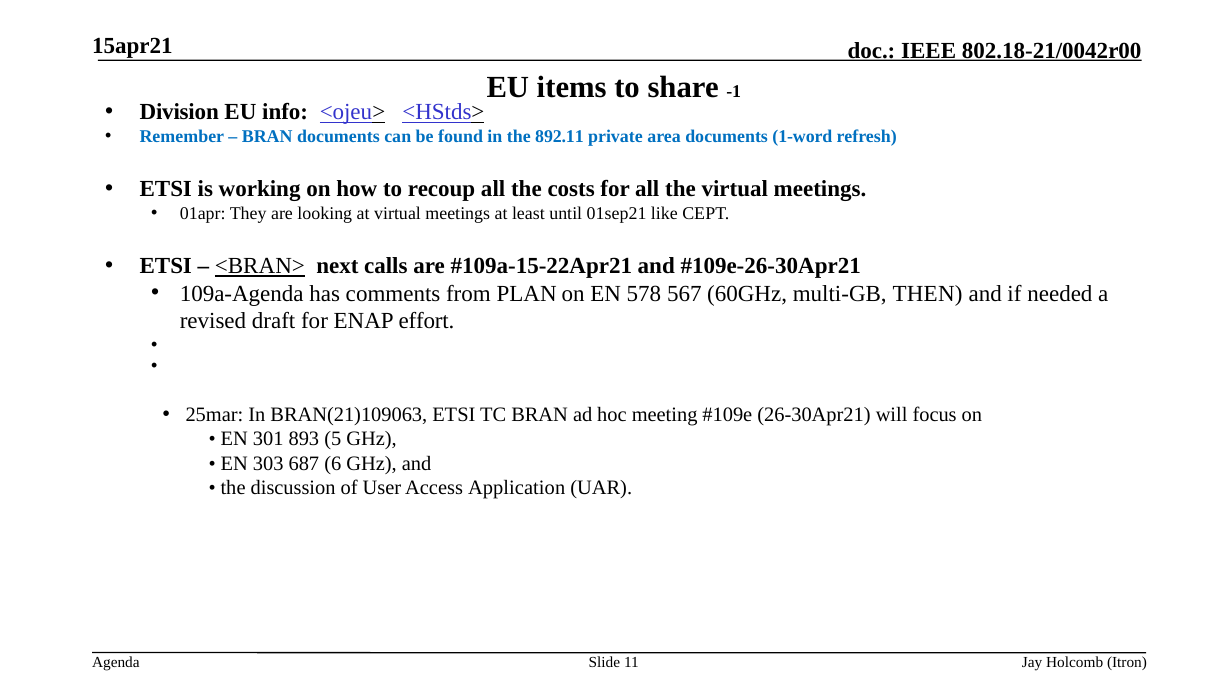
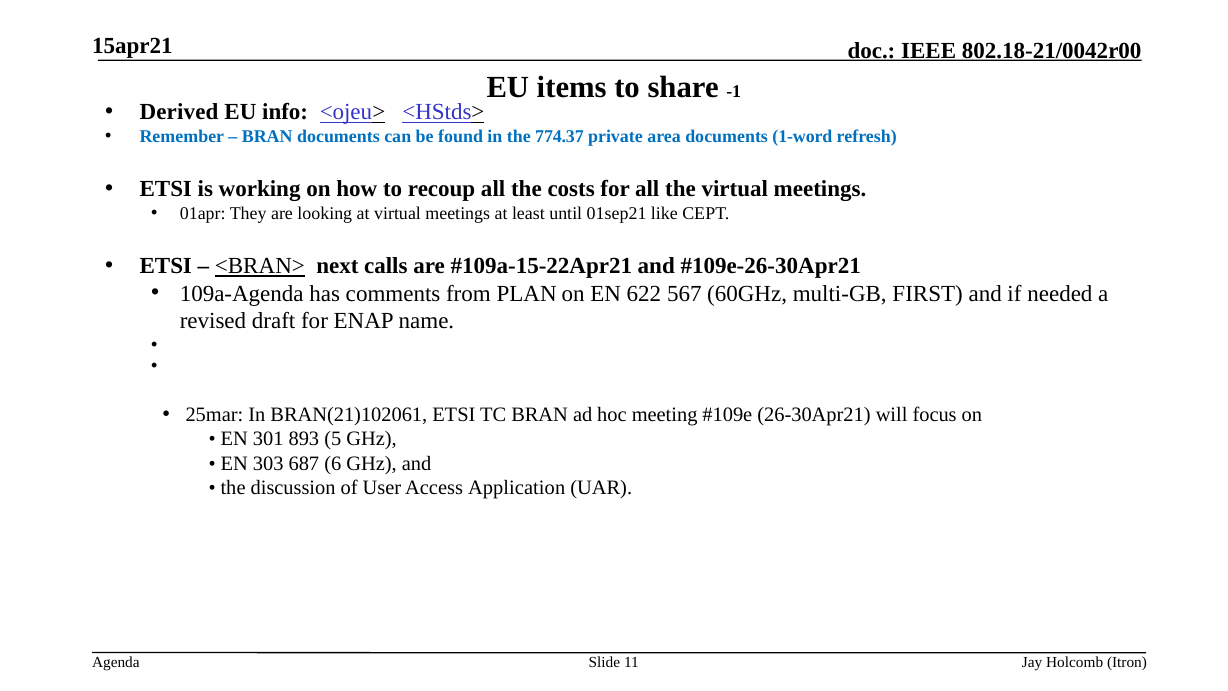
Division: Division -> Derived
892.11: 892.11 -> 774.37
578: 578 -> 622
THEN: THEN -> FIRST
effort: effort -> name
BRAN(21)109063: BRAN(21)109063 -> BRAN(21)102061
